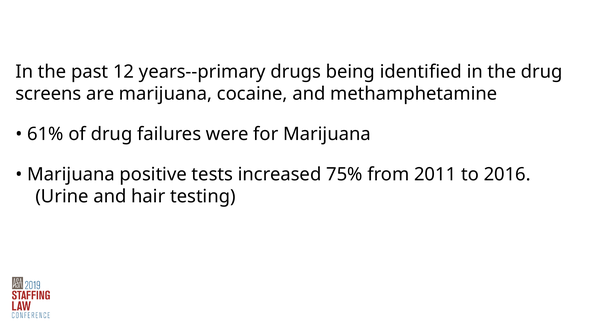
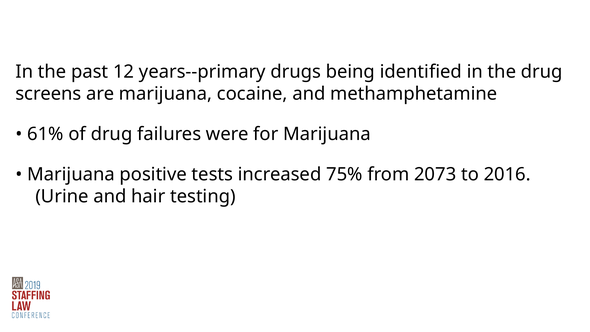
2011: 2011 -> 2073
